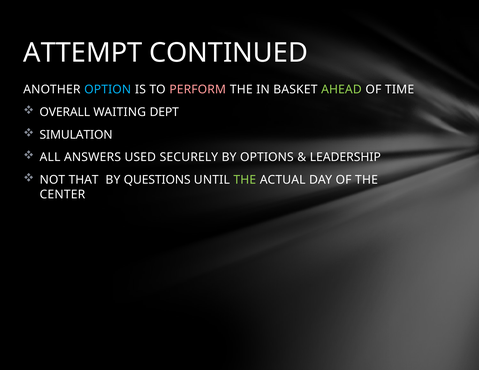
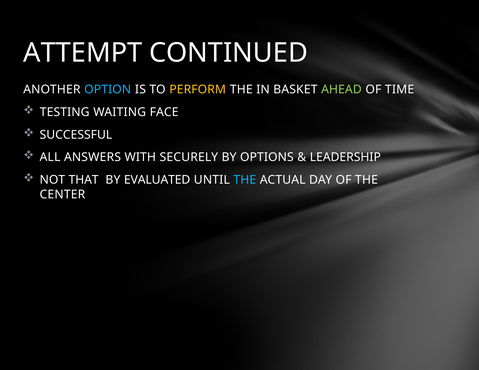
PERFORM colour: pink -> yellow
OVERALL: OVERALL -> TESTING
DEPT: DEPT -> FACE
SIMULATION: SIMULATION -> SUCCESSFUL
USED: USED -> WITH
QUESTIONS: QUESTIONS -> EVALUATED
THE at (245, 180) colour: light green -> light blue
